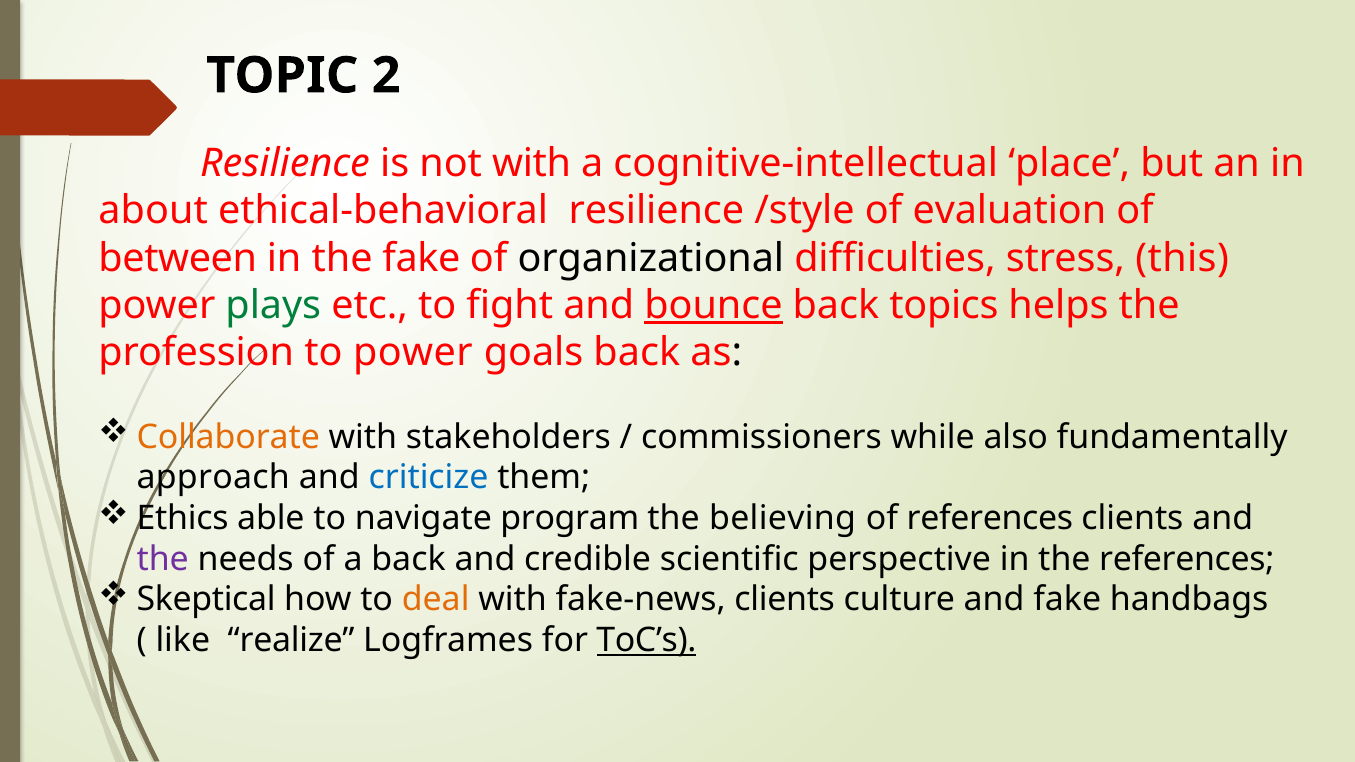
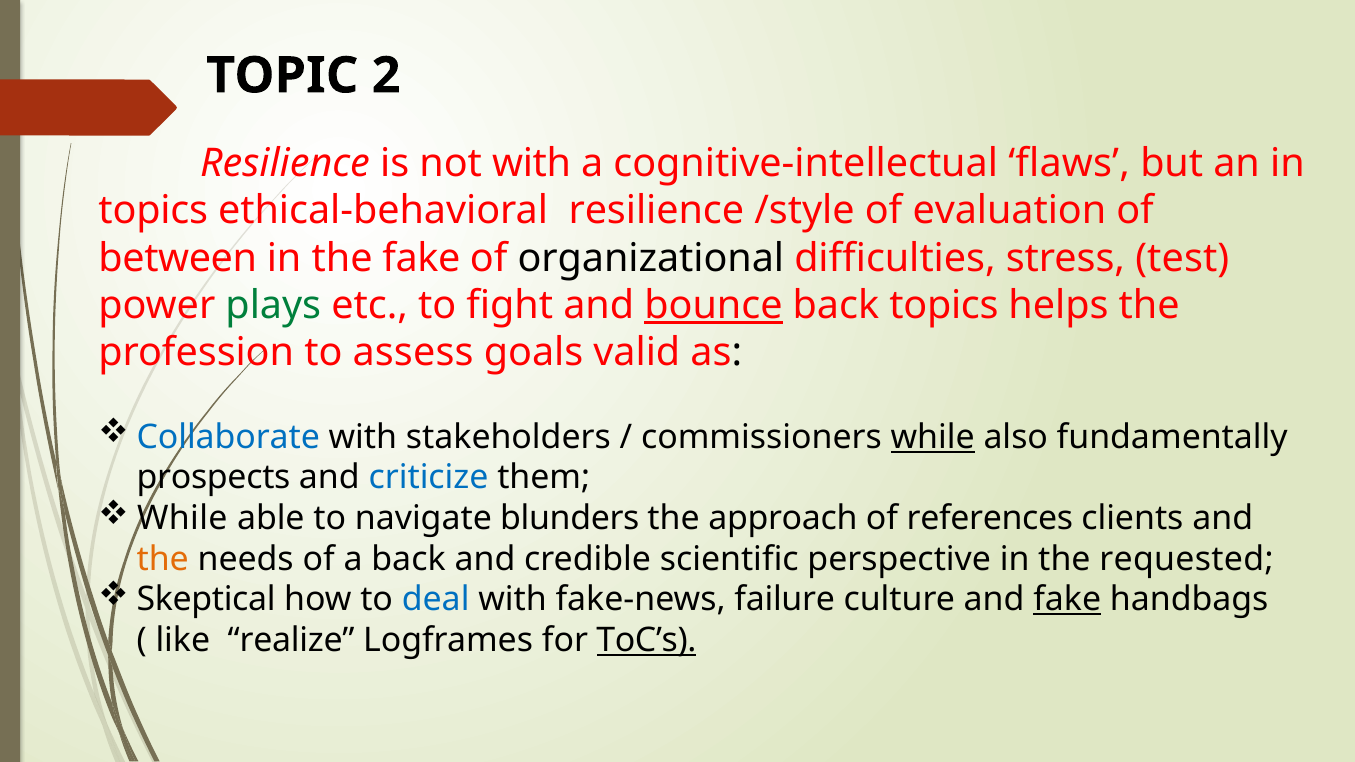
place: place -> flaws
about at (153, 211): about -> topics
this: this -> test
to power: power -> assess
goals back: back -> valid
Collaborate colour: orange -> blue
while at (933, 437) underline: none -> present
approach: approach -> prospects
Ethics at (183, 519): Ethics -> While
program: program -> blunders
believing: believing -> approach
the at (163, 559) colour: purple -> orange
the references: references -> requested
deal colour: orange -> blue
fake-news clients: clients -> failure
fake at (1067, 600) underline: none -> present
